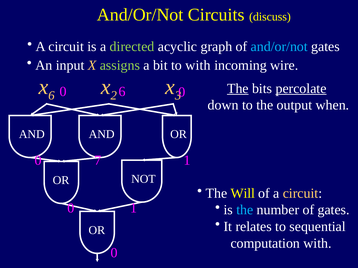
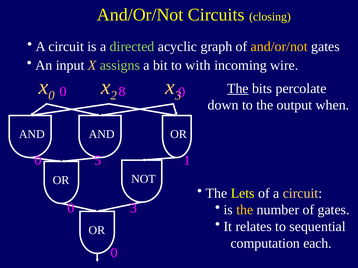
discuss: discuss -> closing
and/or/not at (279, 47) colour: light blue -> yellow
x 6: 6 -> 0
percolate underline: present -> none
0 6: 6 -> 8
7: 7 -> 5
Will: Will -> Lets
0 1: 1 -> 3
the at (245, 210) colour: light blue -> yellow
computation with: with -> each
